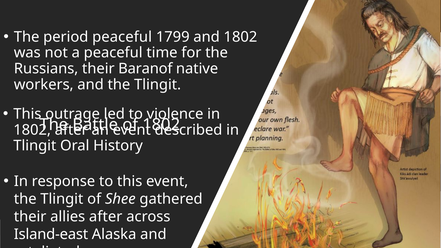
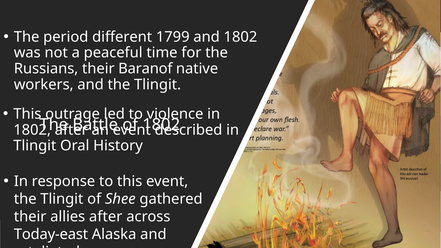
period peaceful: peaceful -> different
Island-east: Island-east -> Today-east
